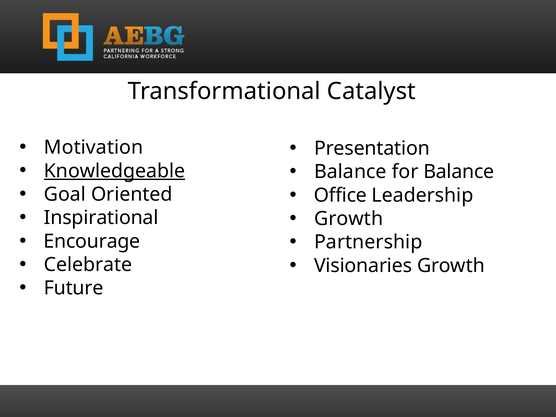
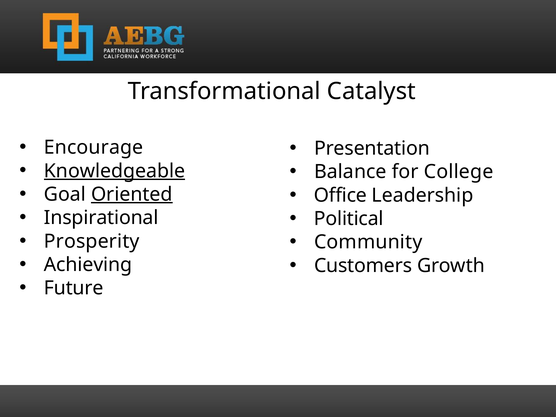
Motivation: Motivation -> Encourage
for Balance: Balance -> College
Oriented underline: none -> present
Growth at (349, 219): Growth -> Political
Encourage: Encourage -> Prosperity
Partnership: Partnership -> Community
Celebrate: Celebrate -> Achieving
Visionaries: Visionaries -> Customers
